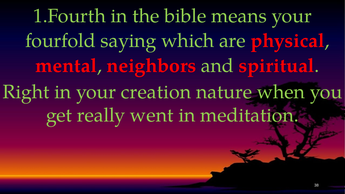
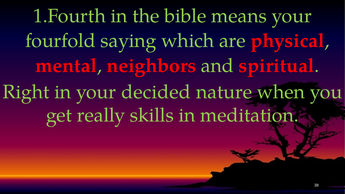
creation: creation -> decided
went: went -> skills
